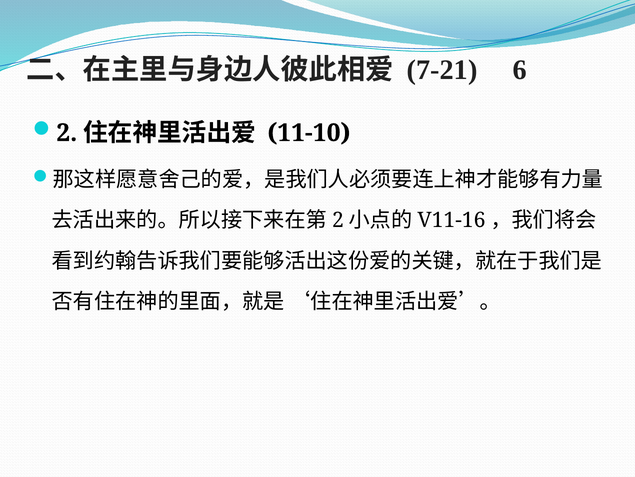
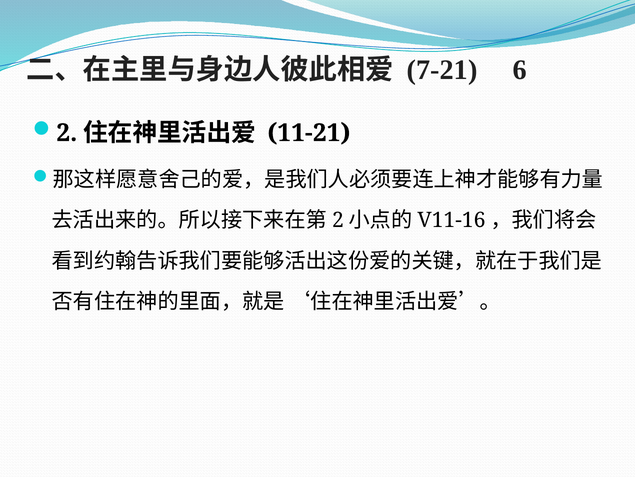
11-10: 11-10 -> 11-21
